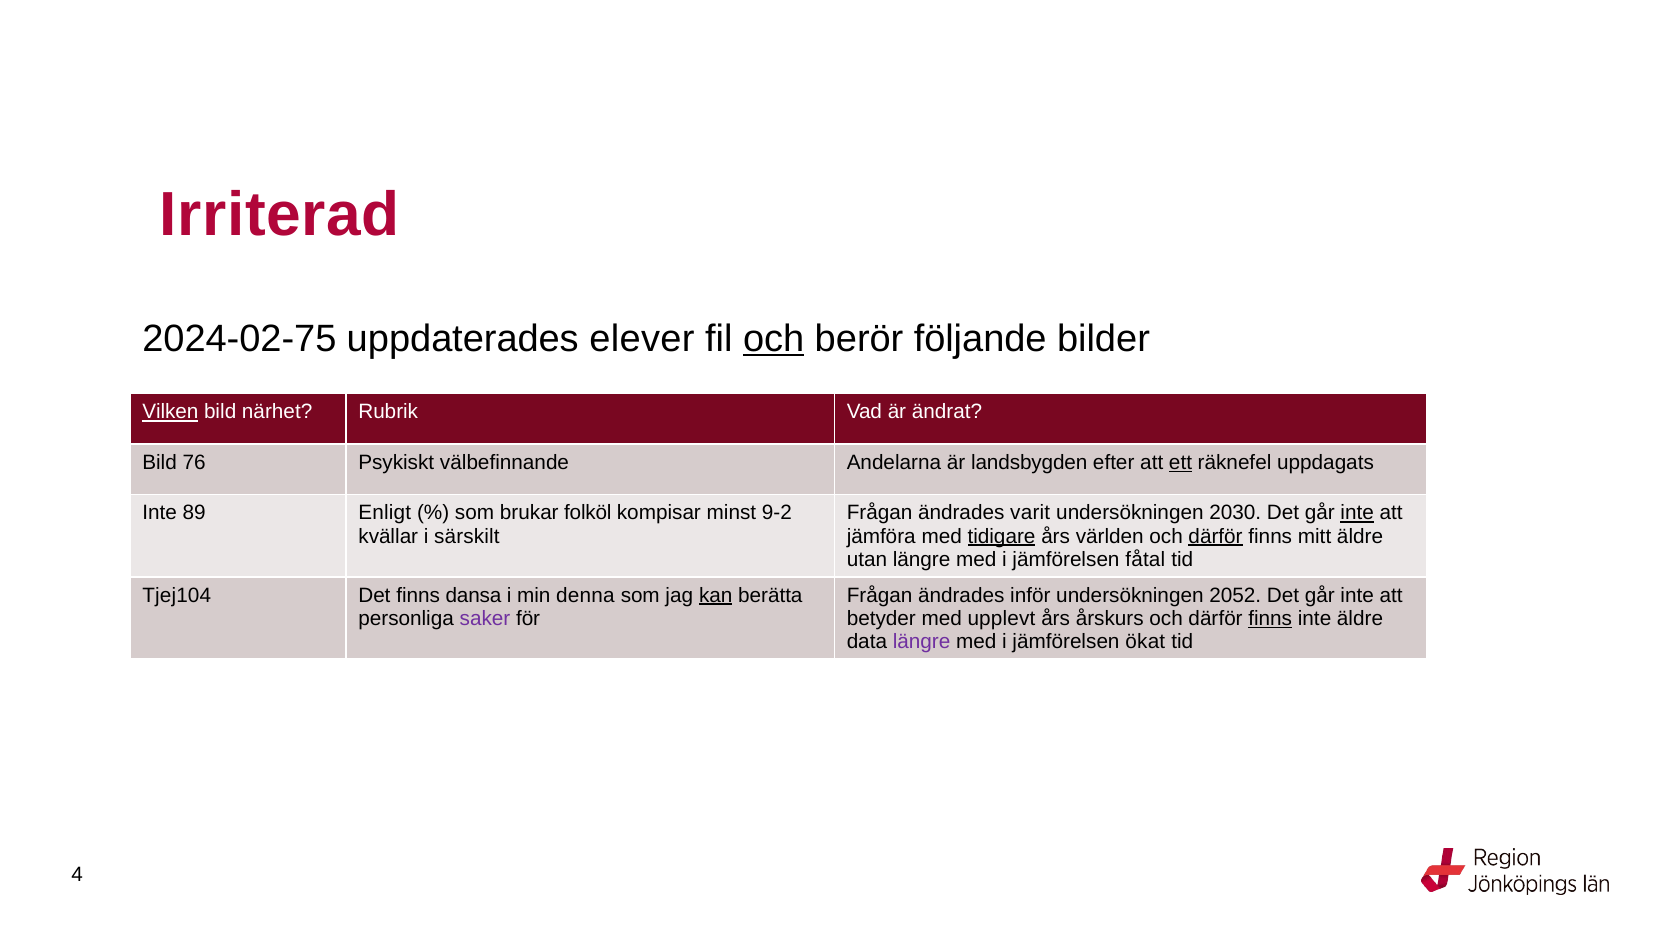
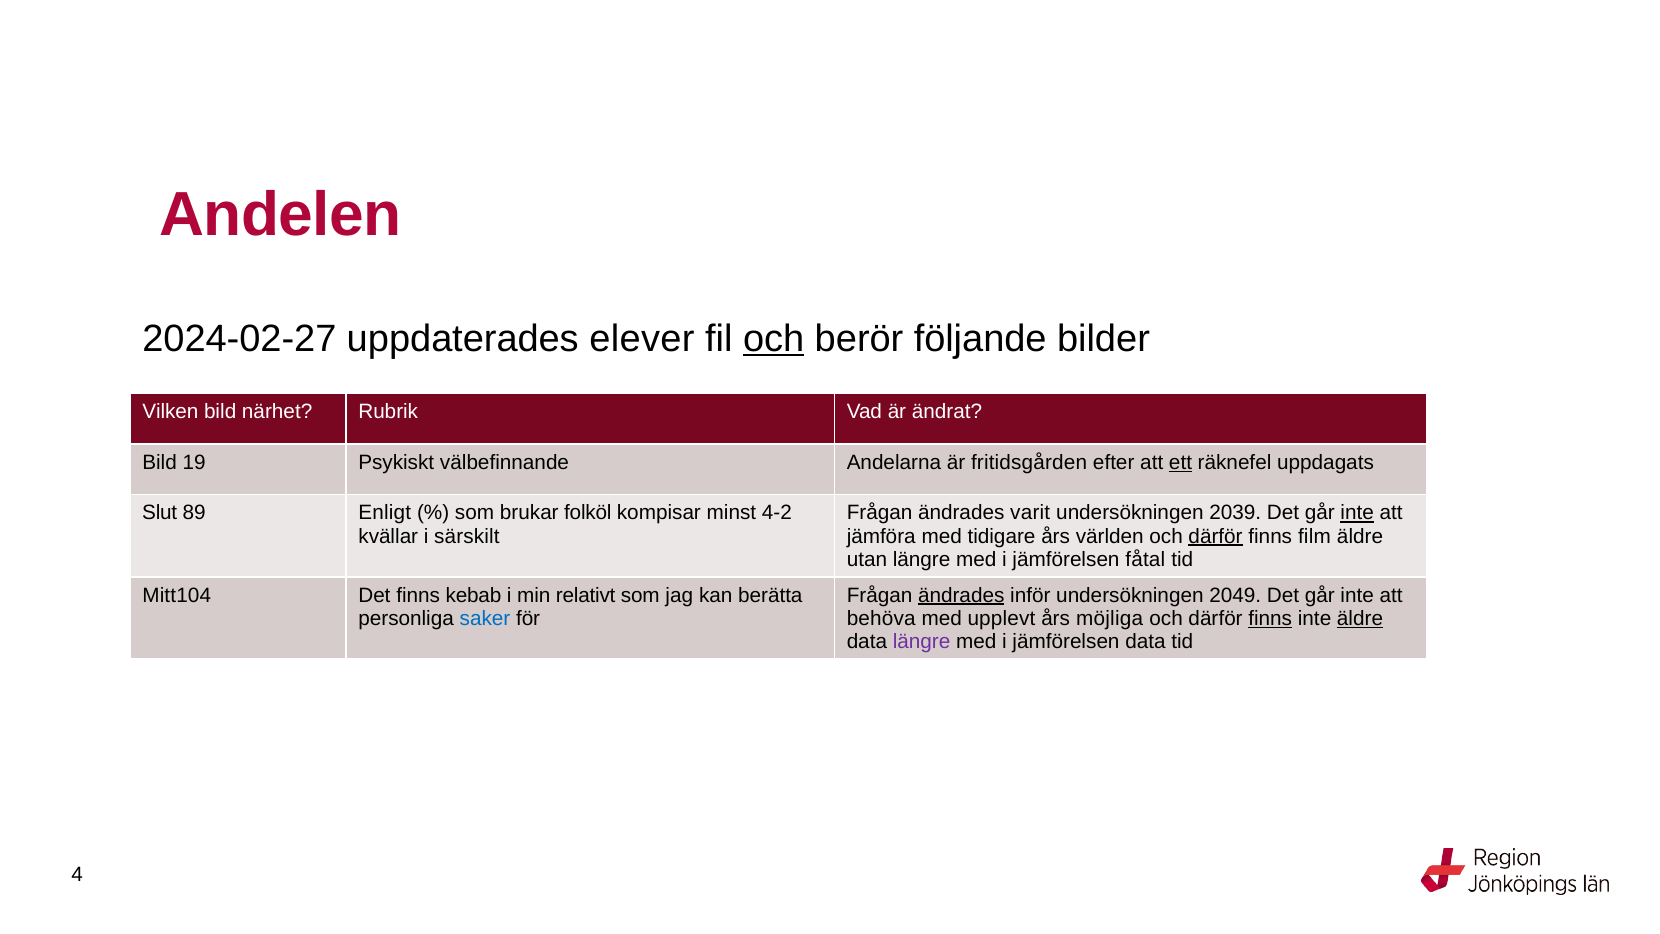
Irriterad: Irriterad -> Andelen
2024-02-75: 2024-02-75 -> 2024-02-27
Vilken underline: present -> none
76: 76 -> 19
landsbygden: landsbygden -> fritidsgården
Inte at (160, 513): Inte -> Slut
9-2: 9-2 -> 4-2
2030: 2030 -> 2039
tidigare underline: present -> none
mitt: mitt -> film
Tjej104: Tjej104 -> Mitt104
dansa: dansa -> kebab
denna: denna -> relativt
kan underline: present -> none
ändrades at (961, 595) underline: none -> present
2052: 2052 -> 2049
saker colour: purple -> blue
betyder: betyder -> behöva
årskurs: årskurs -> möjliga
äldre at (1360, 618) underline: none -> present
jämförelsen ökat: ökat -> data
